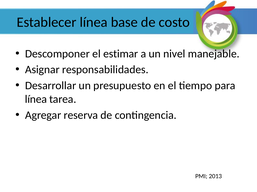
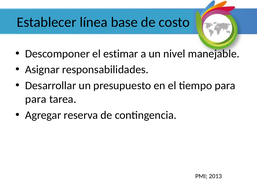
línea at (36, 100): línea -> para
